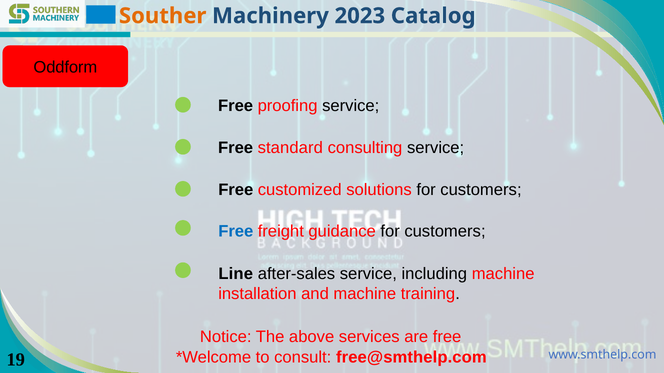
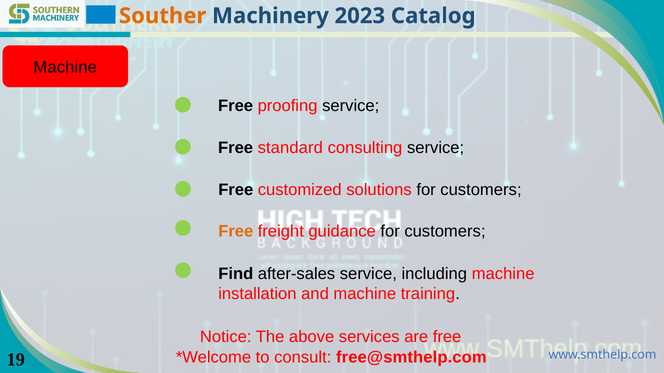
Oddform at (65, 68): Oddform -> Machine
Free at (236, 232) colour: blue -> orange
Line: Line -> Find
